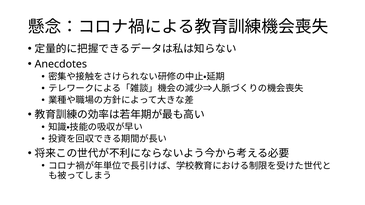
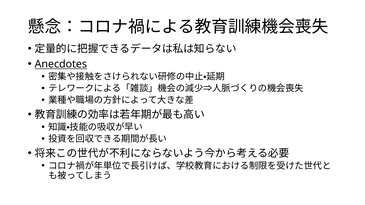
Anecdotes underline: none -> present
